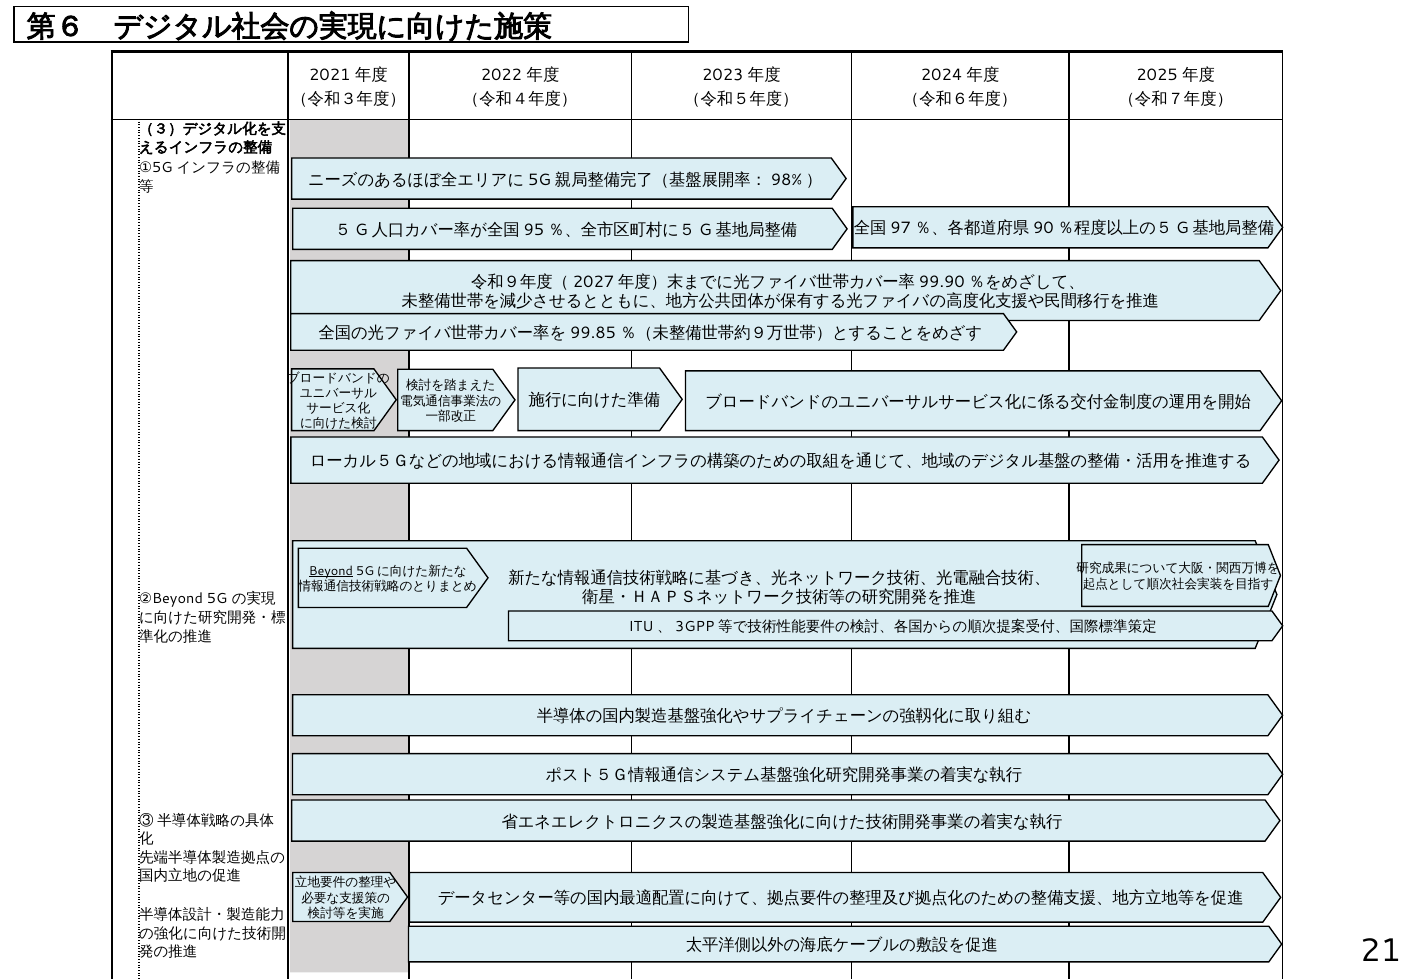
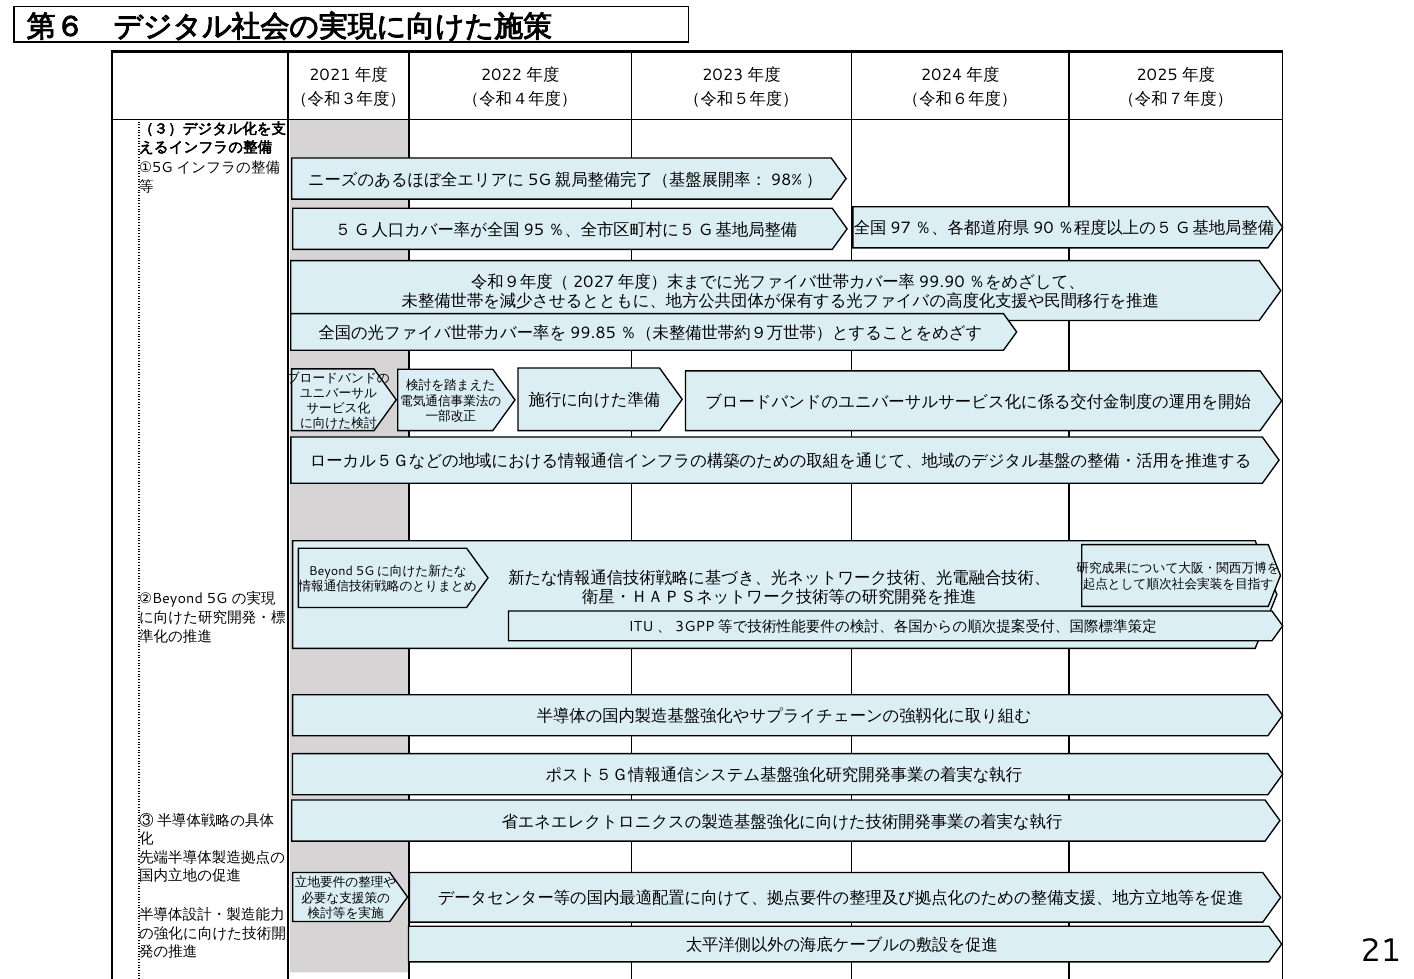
Beyond underline: present -> none
